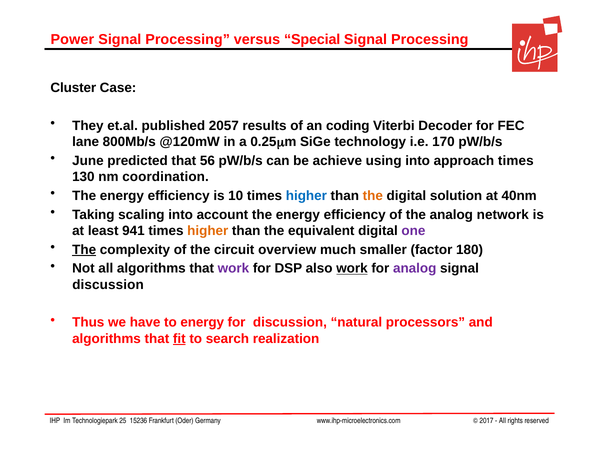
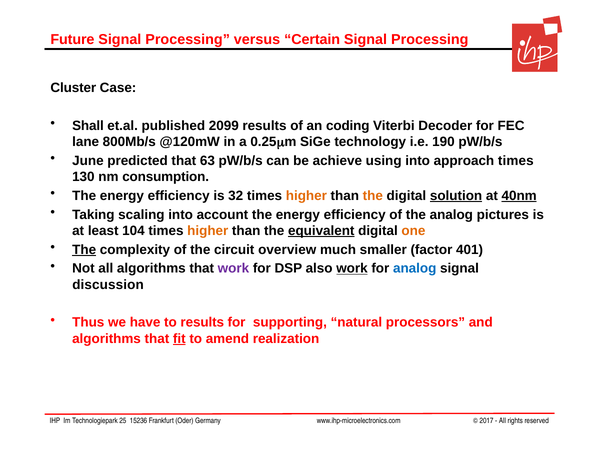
Power: Power -> Future
Special: Special -> Certain
They: They -> Shall
2057: 2057 -> 2099
170: 170 -> 190
56: 56 -> 63
coordination: coordination -> consumption
10: 10 -> 32
higher at (306, 196) colour: blue -> orange
solution underline: none -> present
40nm underline: none -> present
network: network -> pictures
941: 941 -> 104
equivalent underline: none -> present
one colour: purple -> orange
180: 180 -> 401
analog at (415, 269) colour: purple -> blue
to energy: energy -> results
for discussion: discussion -> supporting
search: search -> amend
